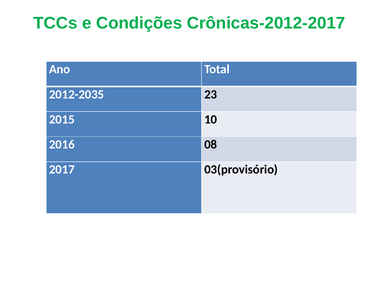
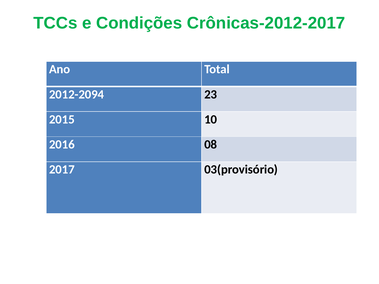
2012-2035: 2012-2035 -> 2012-2094
